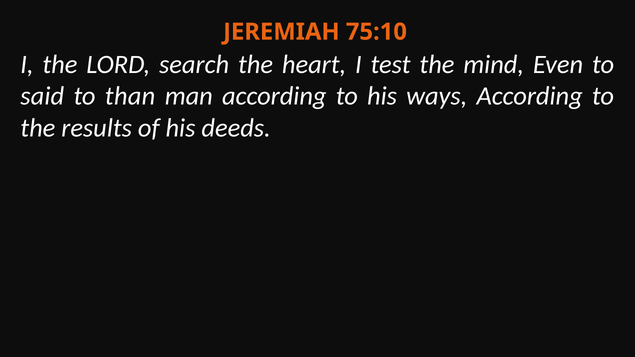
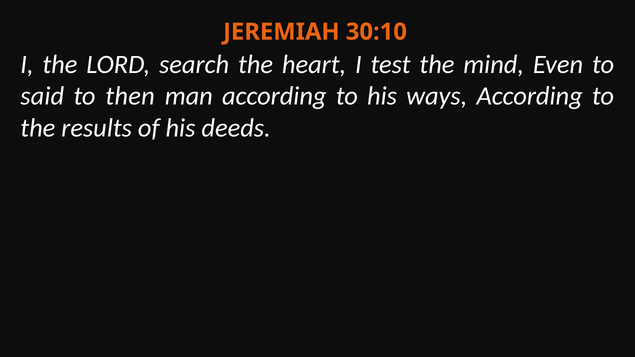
75:10: 75:10 -> 30:10
than: than -> then
